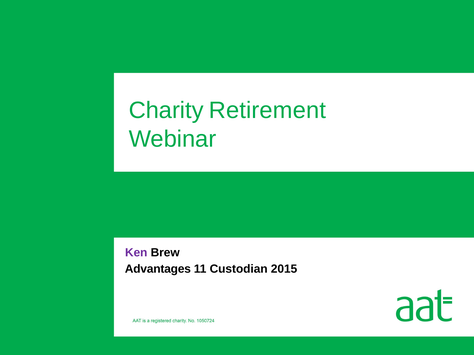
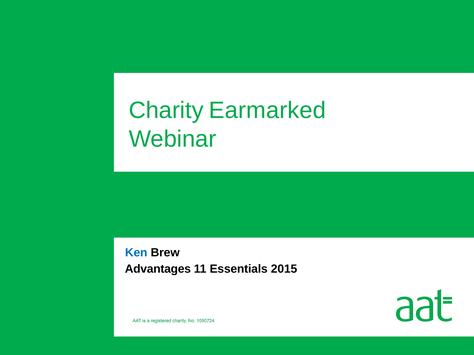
Retirement: Retirement -> Earmarked
Ken colour: purple -> blue
Custodian: Custodian -> Essentials
